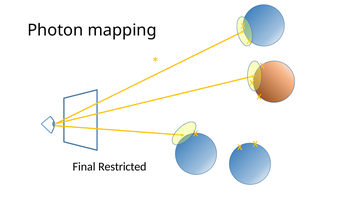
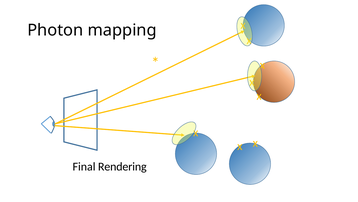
Restricted: Restricted -> Rendering
